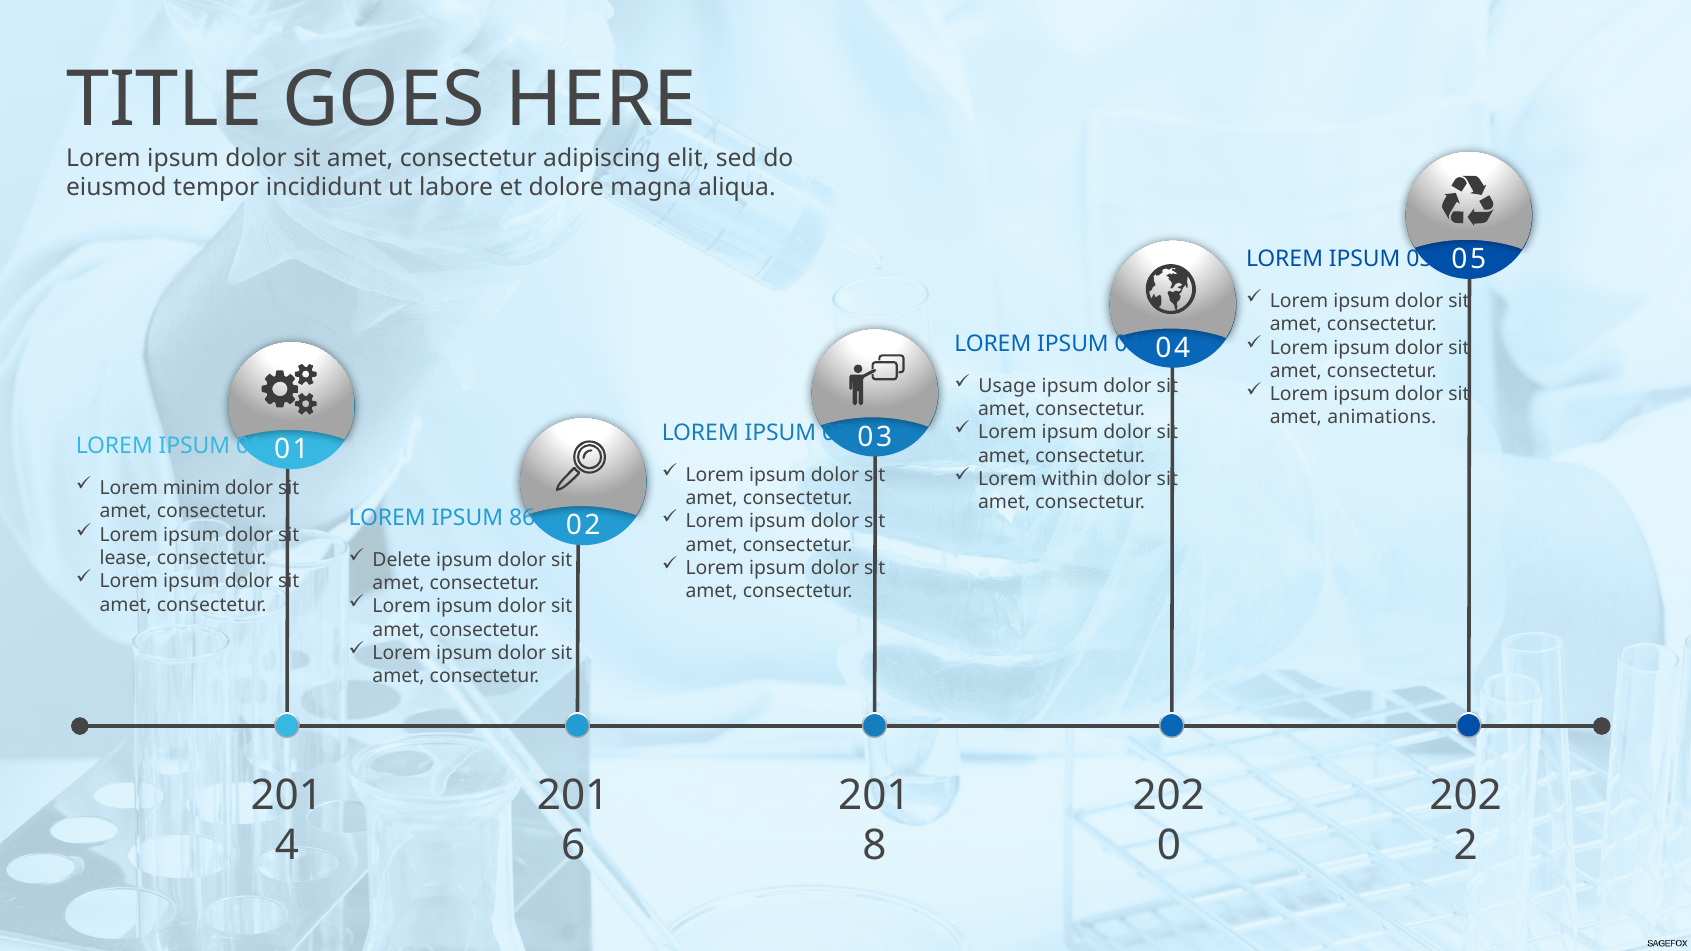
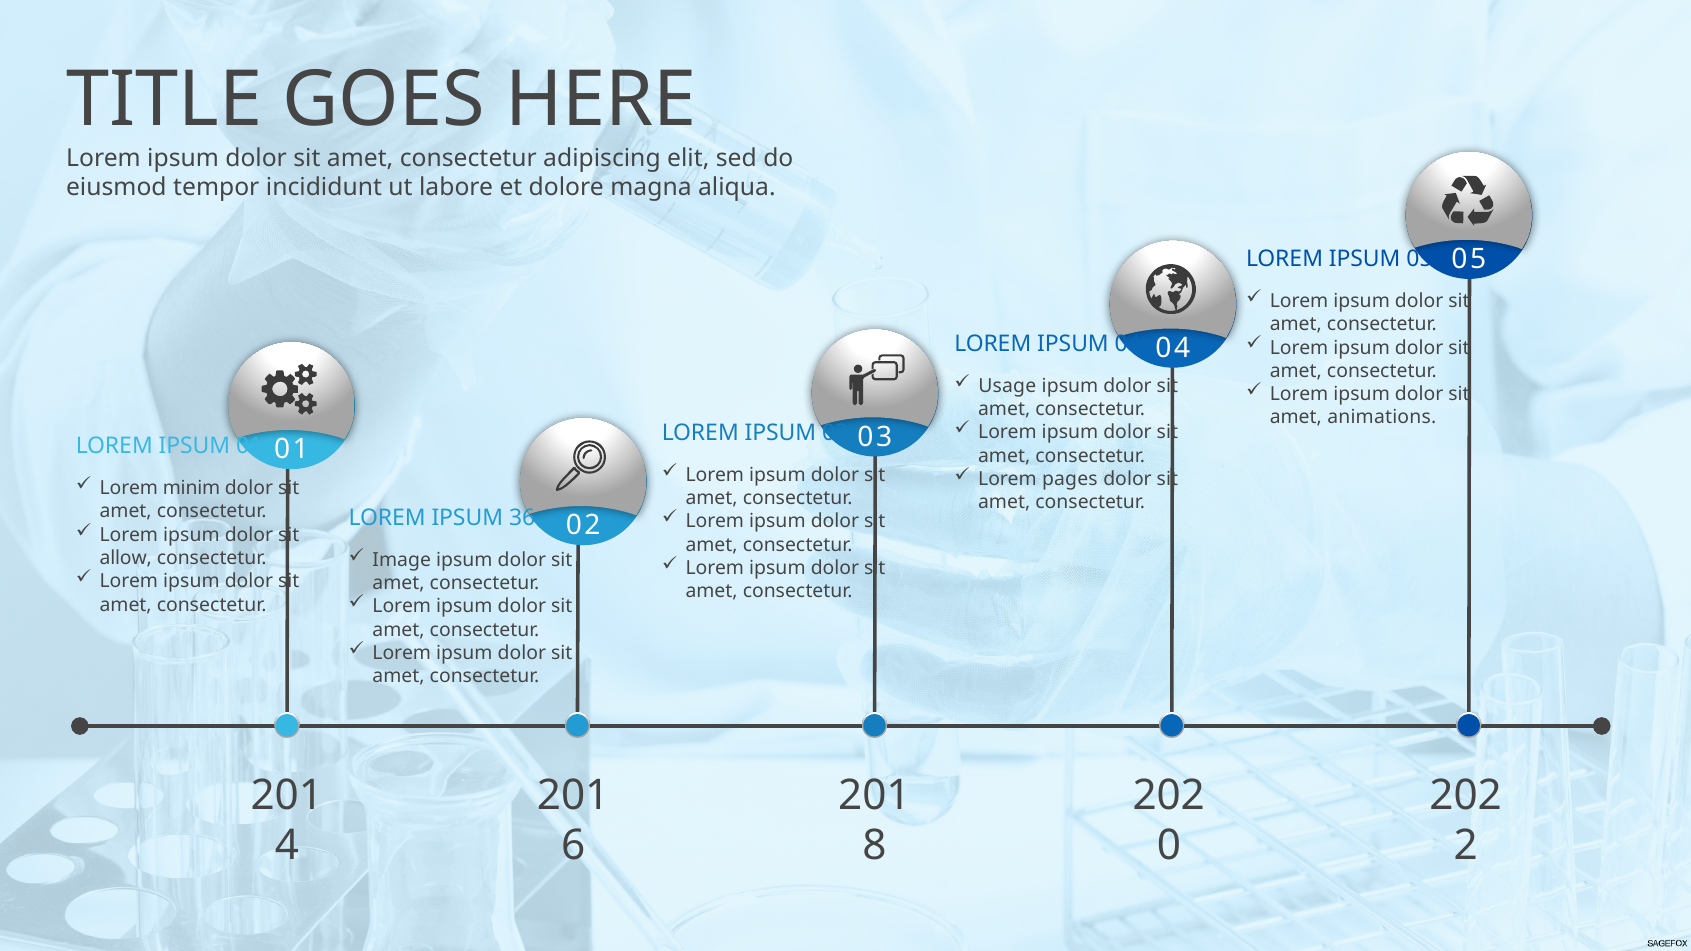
within: within -> pages
86: 86 -> 36
Delete: Delete -> Image
lease: lease -> allow
